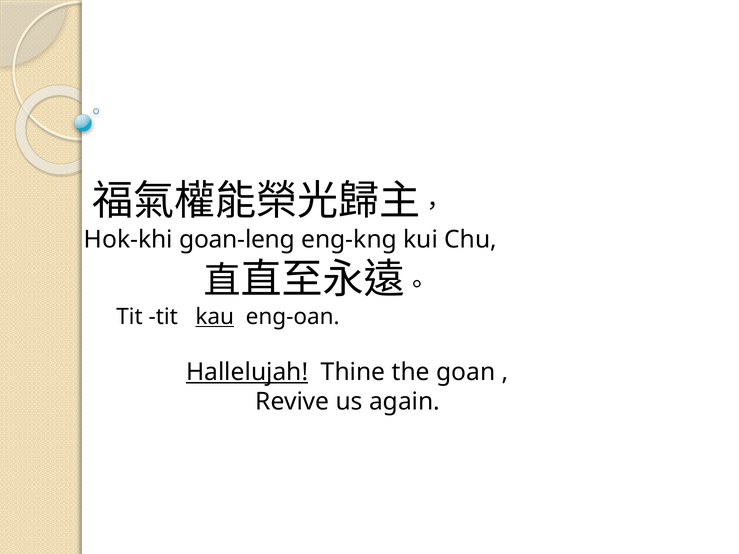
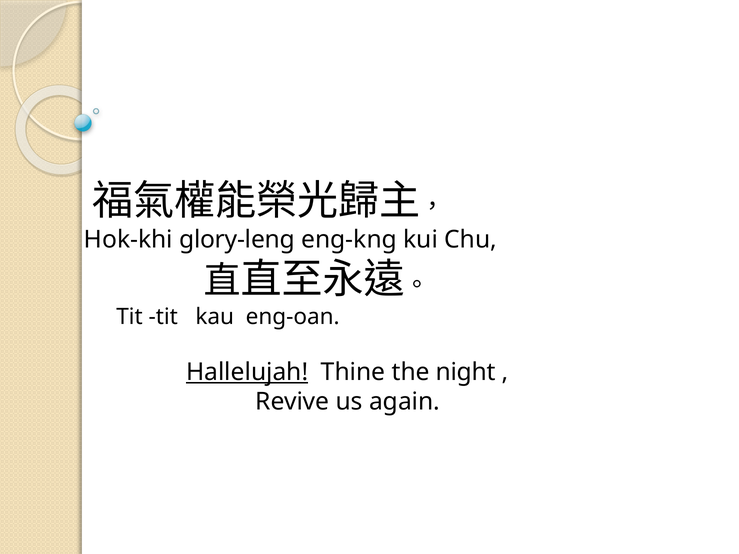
goan-leng: goan-leng -> glory-leng
kau underline: present -> none
goan: goan -> night
